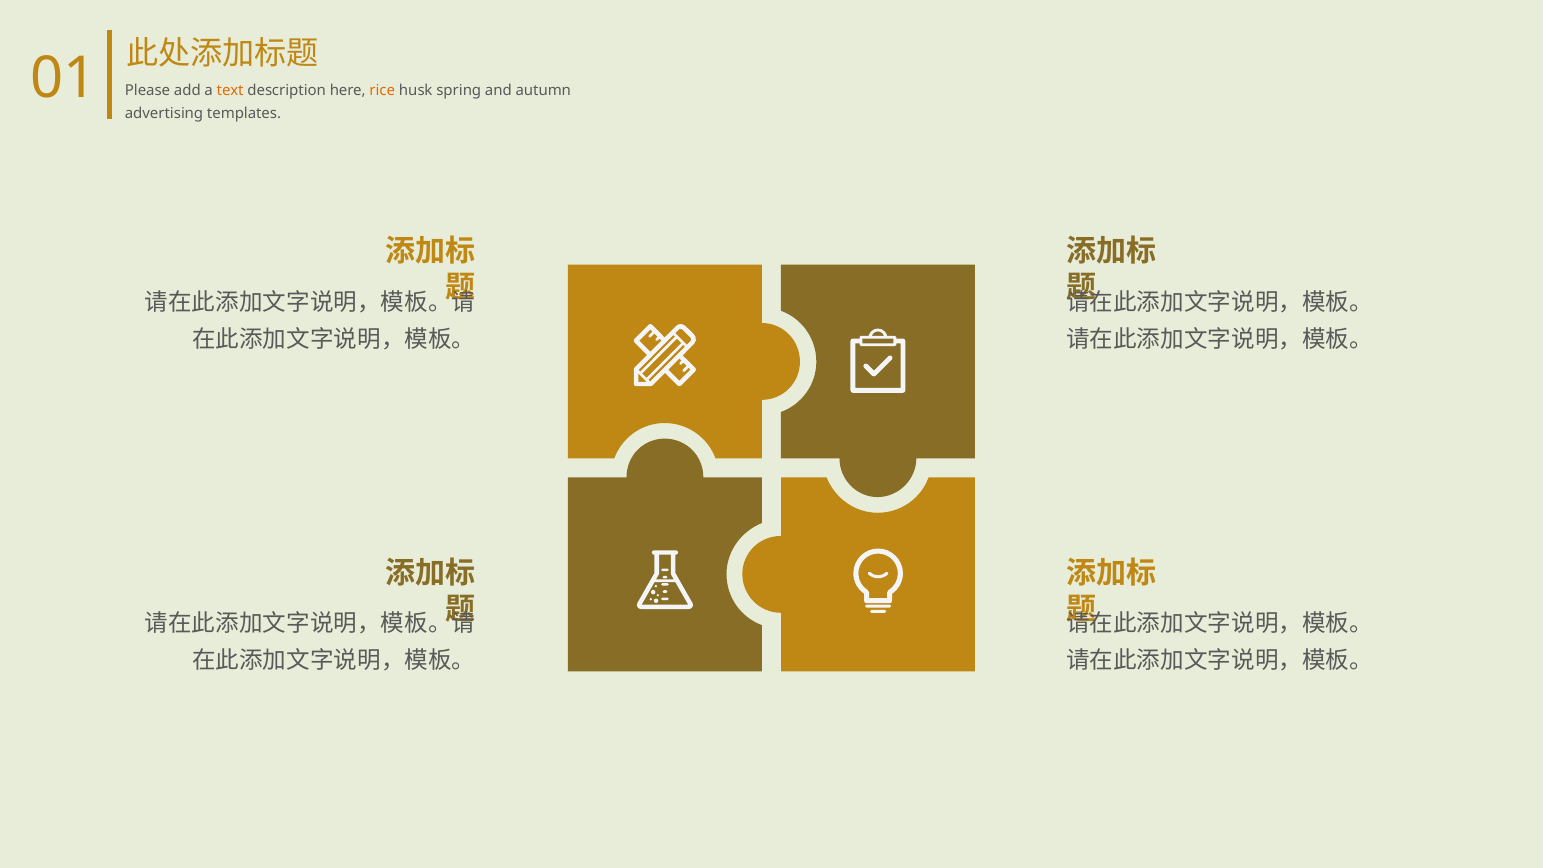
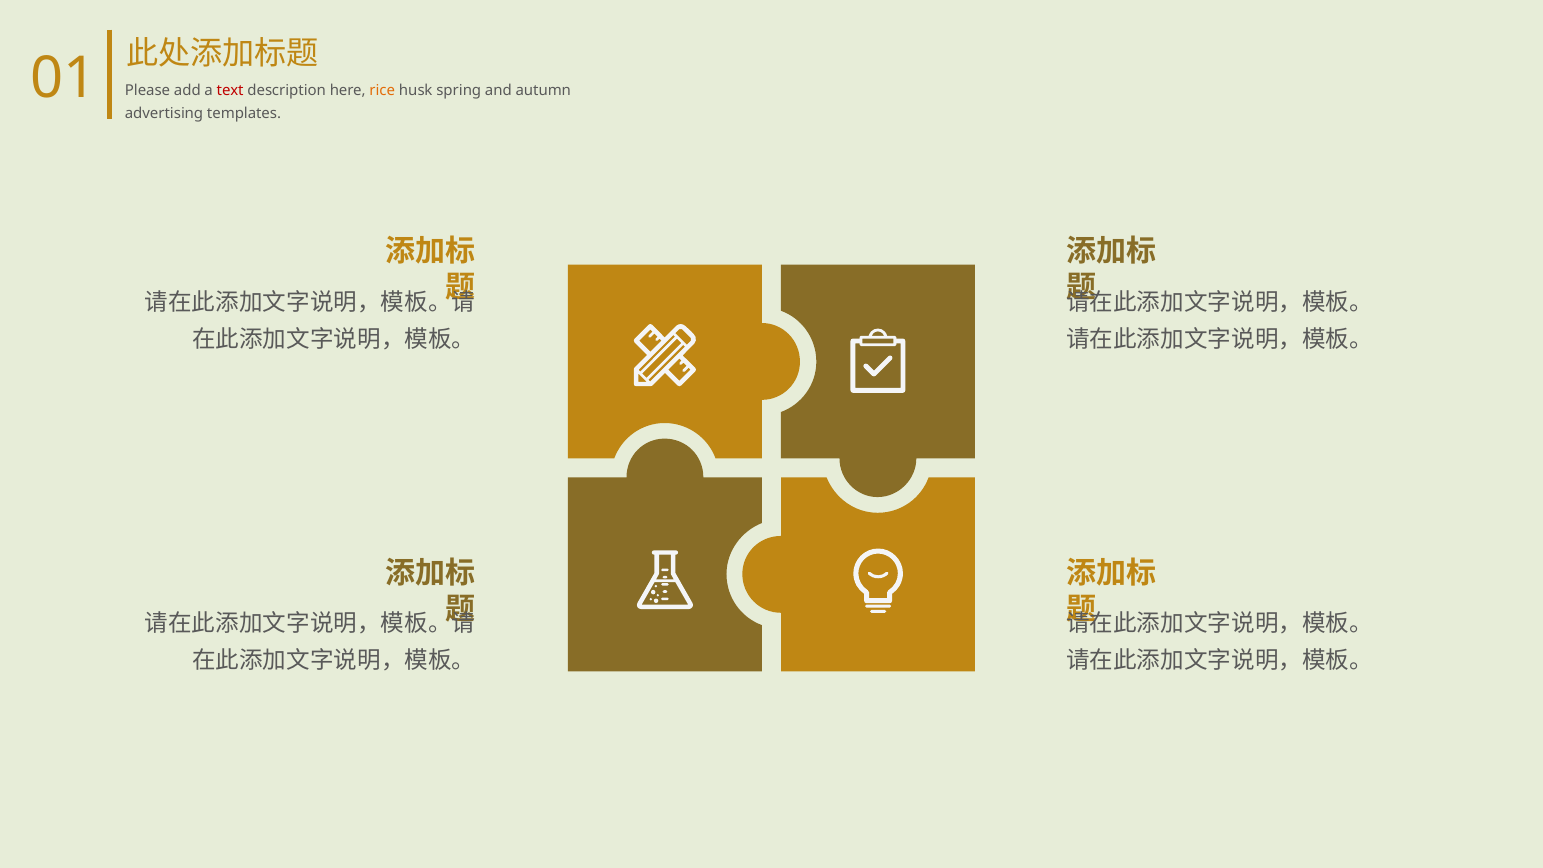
text colour: orange -> red
